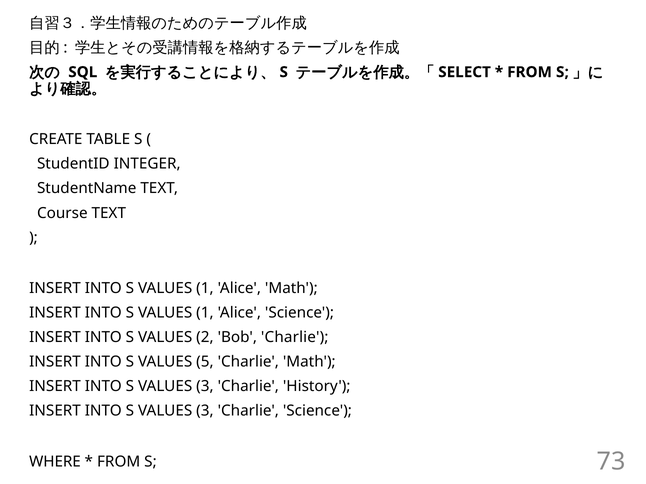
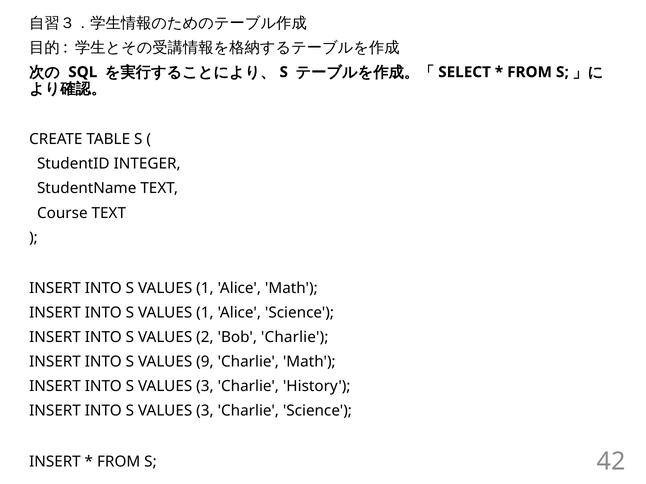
5: 5 -> 9
WHERE at (55, 462): WHERE -> INSERT
73: 73 -> 42
